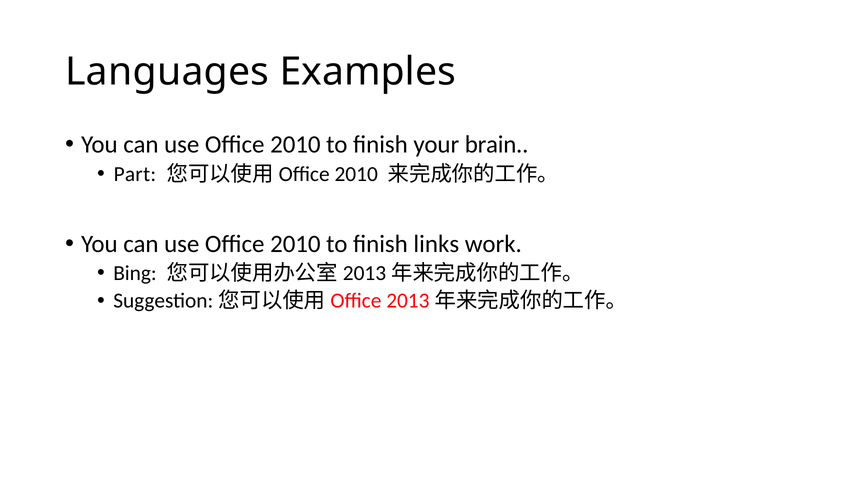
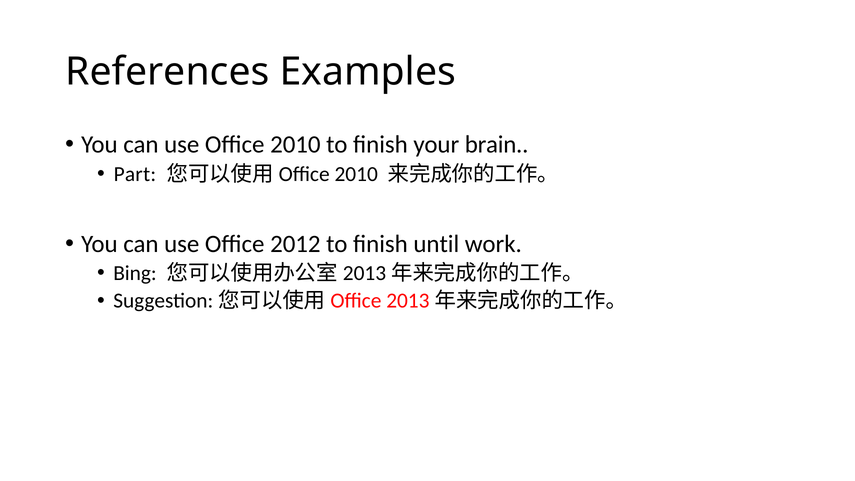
Languages: Languages -> References
2010 at (295, 244): 2010 -> 2012
links: links -> until
